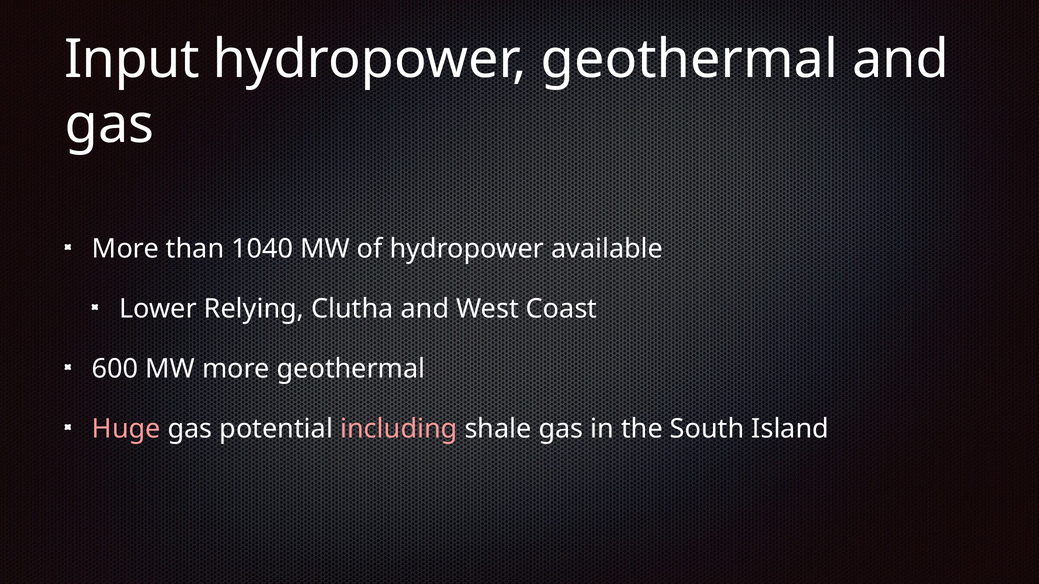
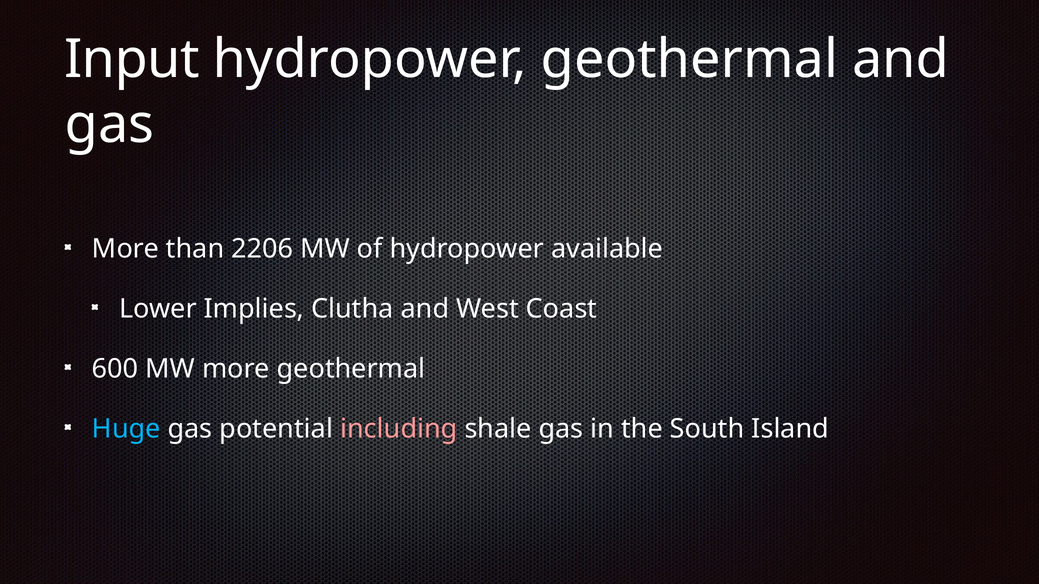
1040: 1040 -> 2206
Relying: Relying -> Implies
Huge colour: pink -> light blue
